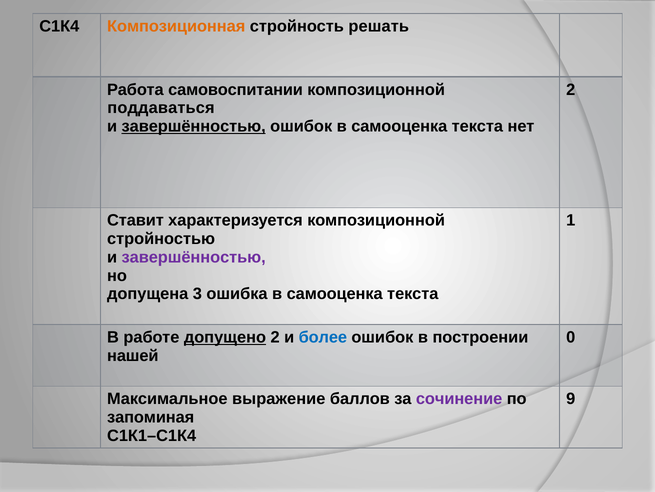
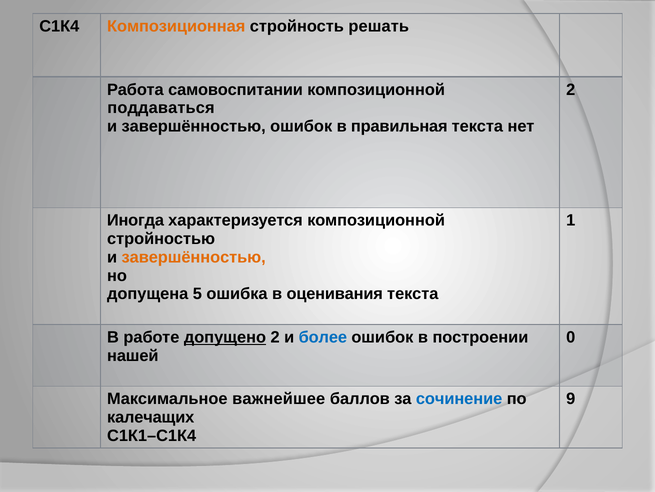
завершённостью at (194, 126) underline: present -> none
ошибок в самооценка: самооценка -> правильная
Ставит: Ставит -> Иногда
завершённостью at (194, 257) colour: purple -> orange
3: 3 -> 5
ошибка в самооценка: самооценка -> оценивания
выражение: выражение -> важнейшее
сочинение colour: purple -> blue
запоминая: запоминая -> калечащих
